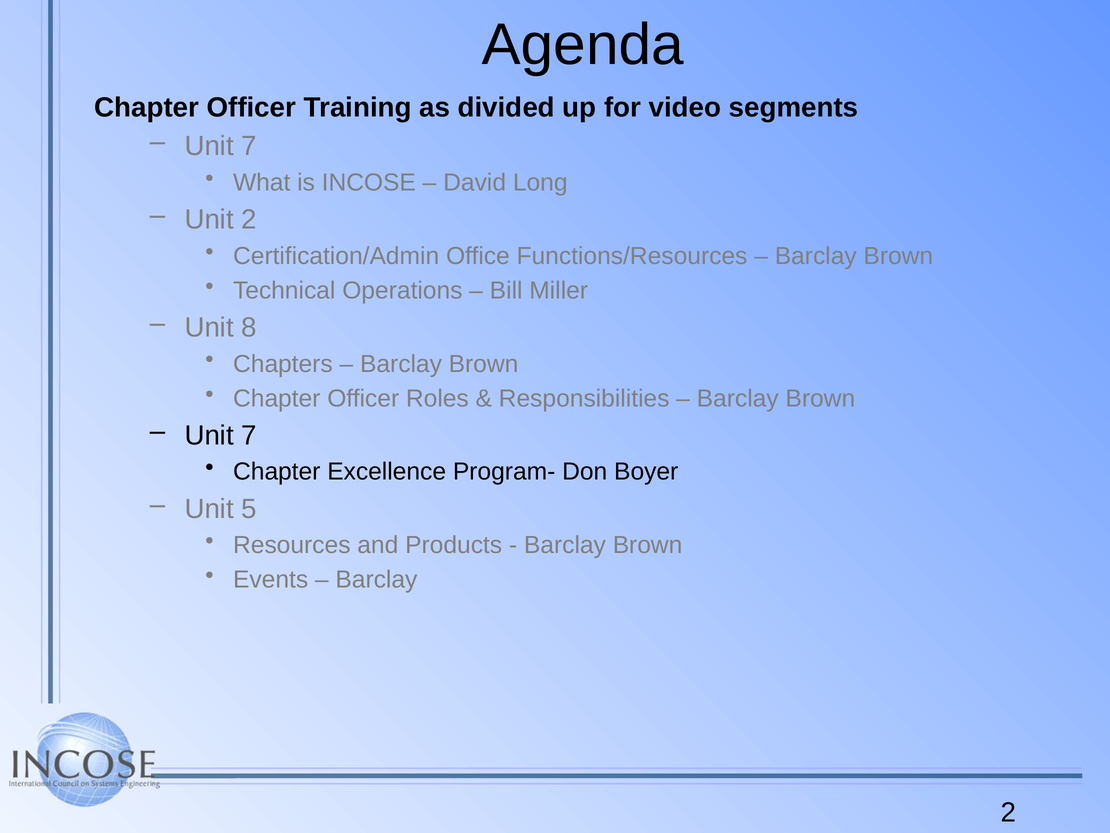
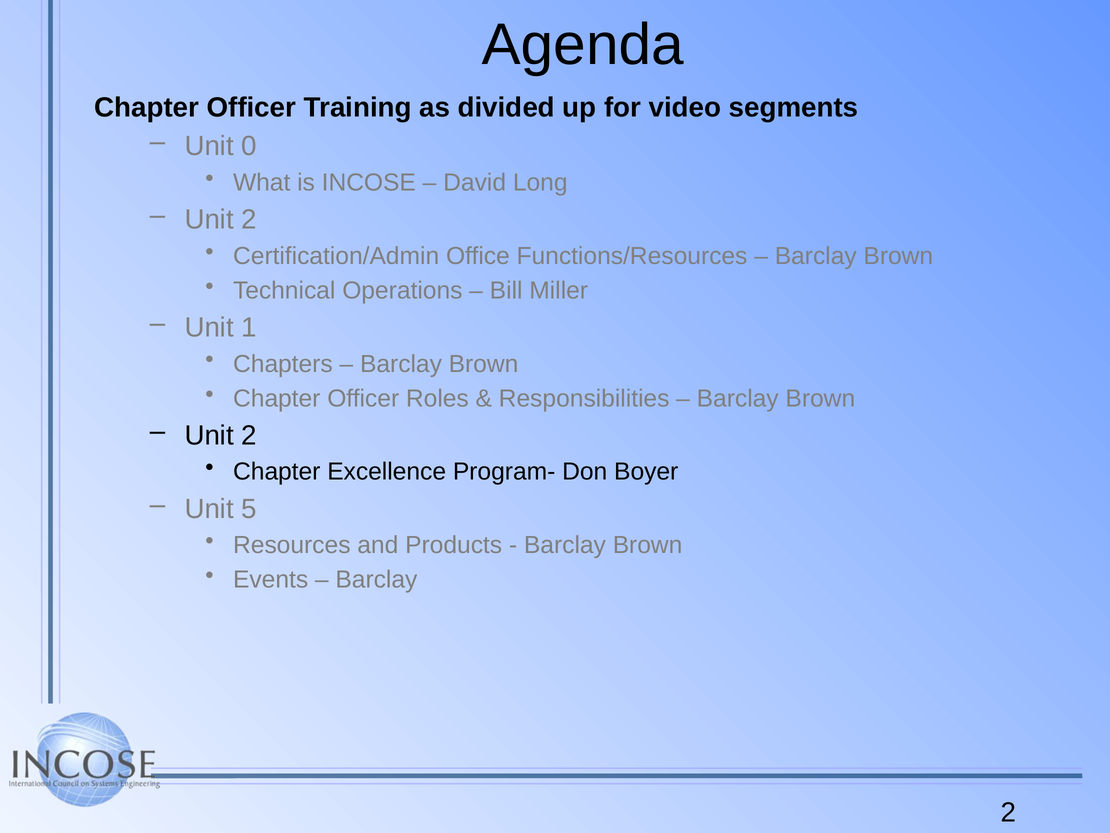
7 at (249, 146): 7 -> 0
8: 8 -> 1
7 at (249, 435): 7 -> 2
